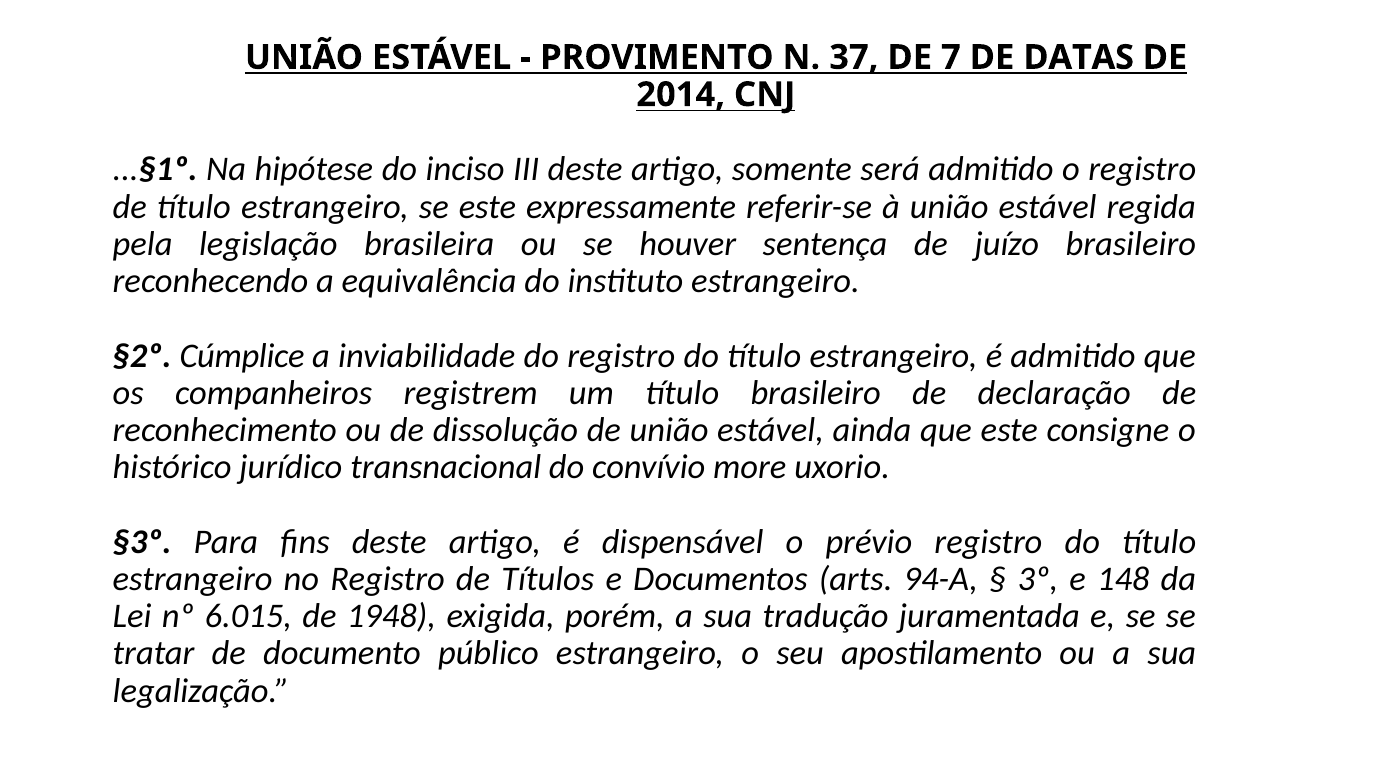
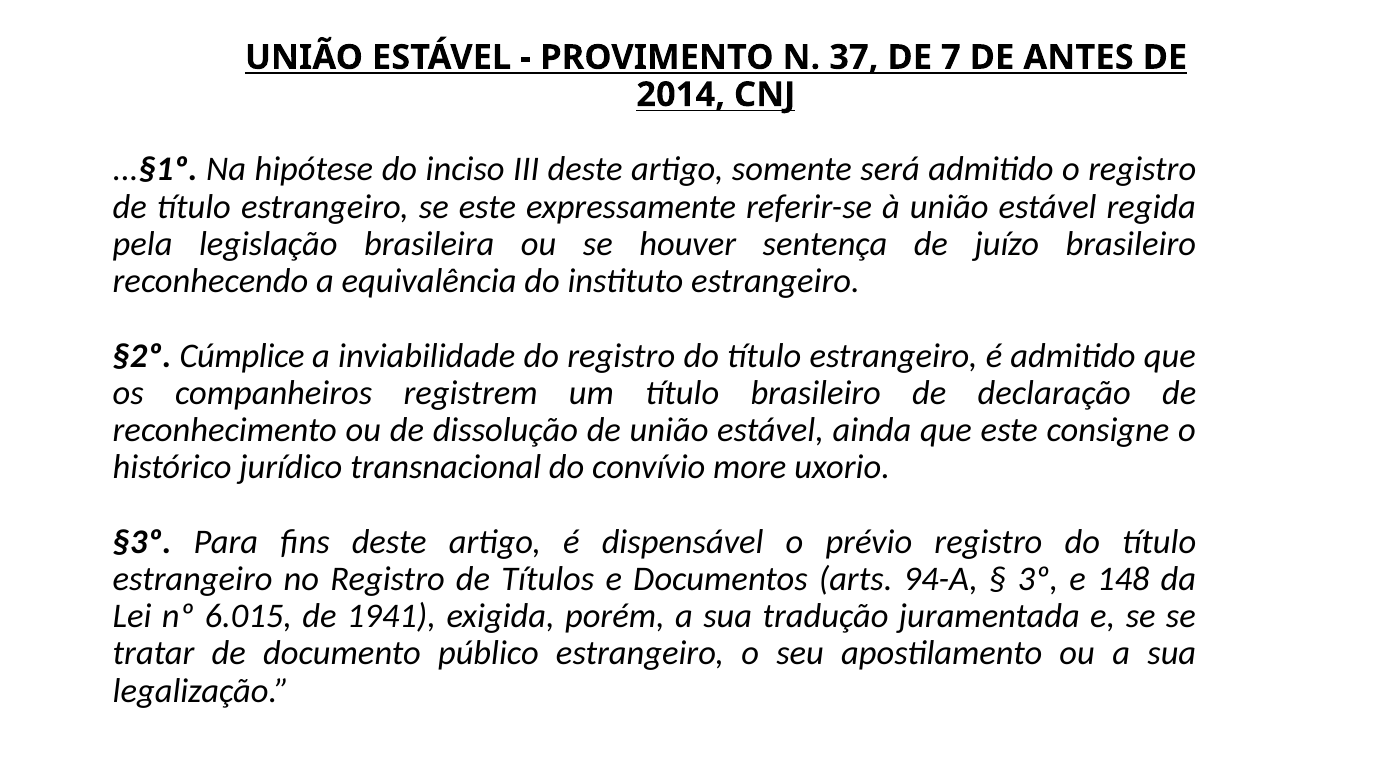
DATAS: DATAS -> ANTES
1948: 1948 -> 1941
